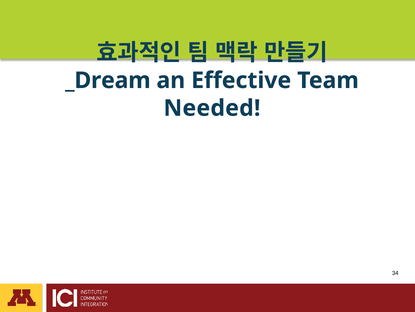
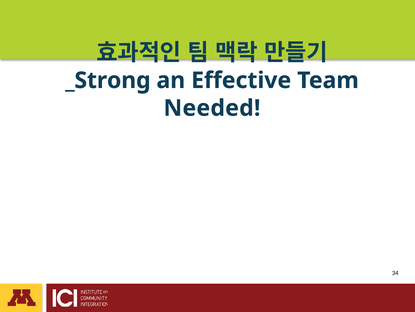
_Dream: _Dream -> _Strong
